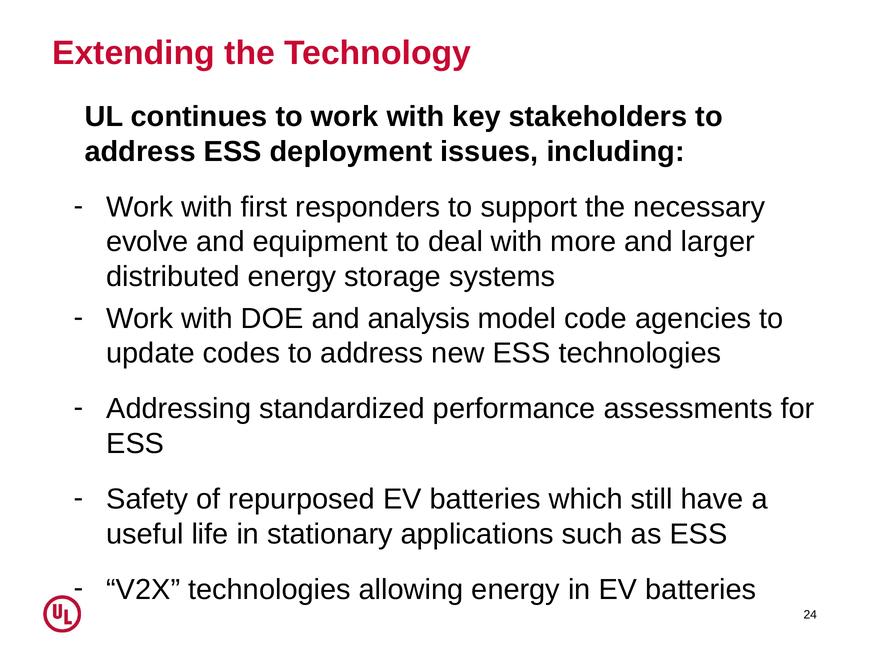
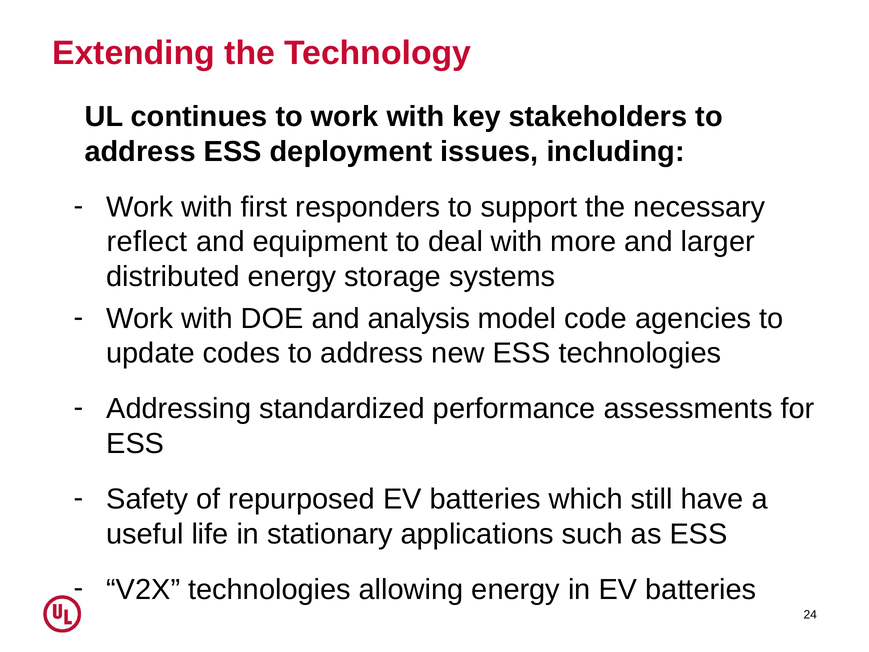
evolve: evolve -> reflect
